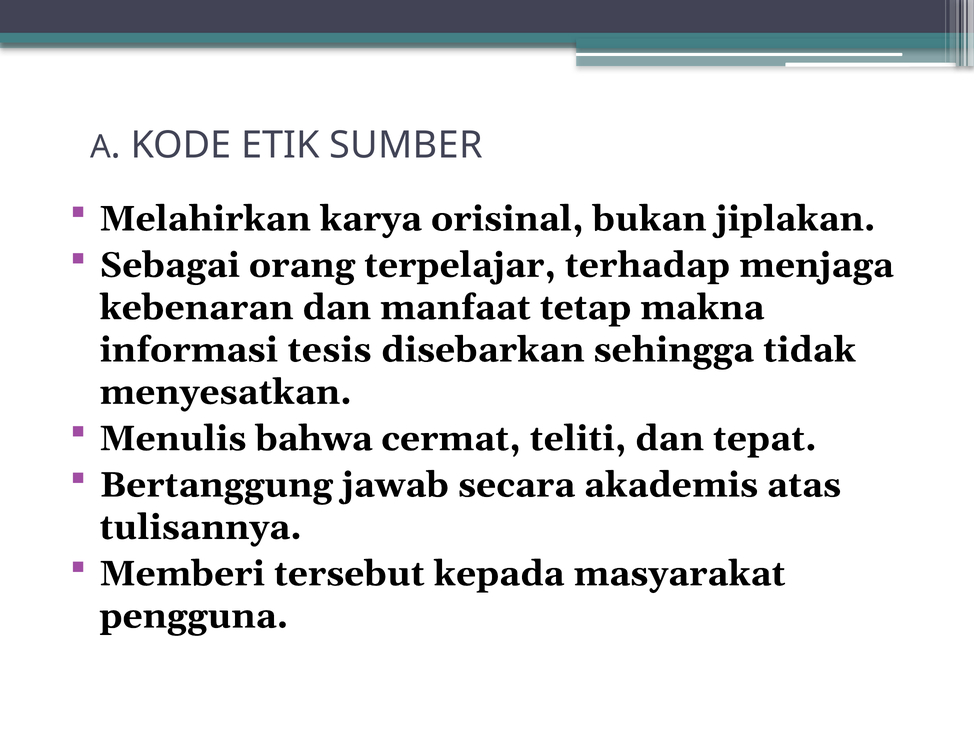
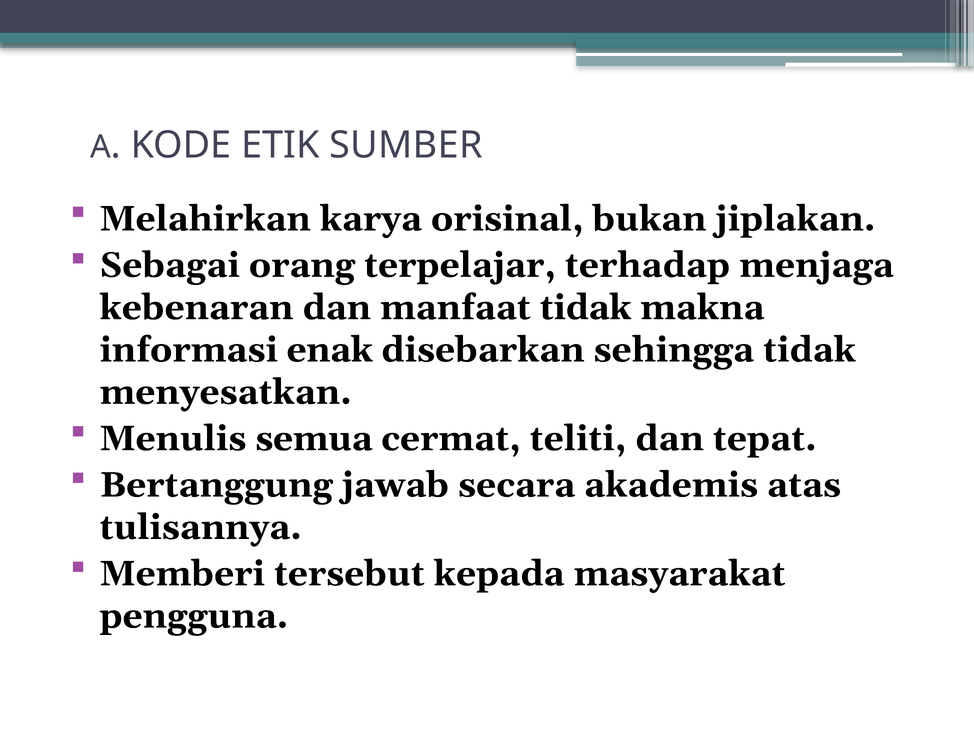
manfaat tetap: tetap -> tidak
tesis: tesis -> enak
bahwa: bahwa -> semua
